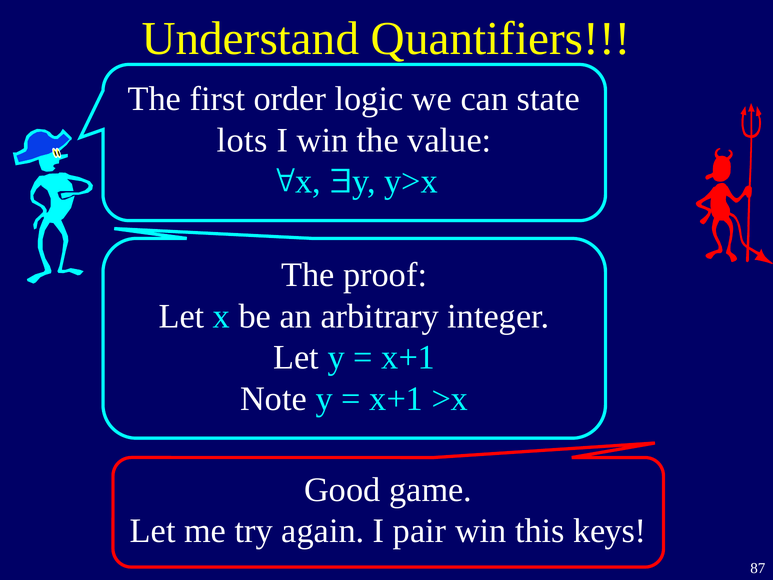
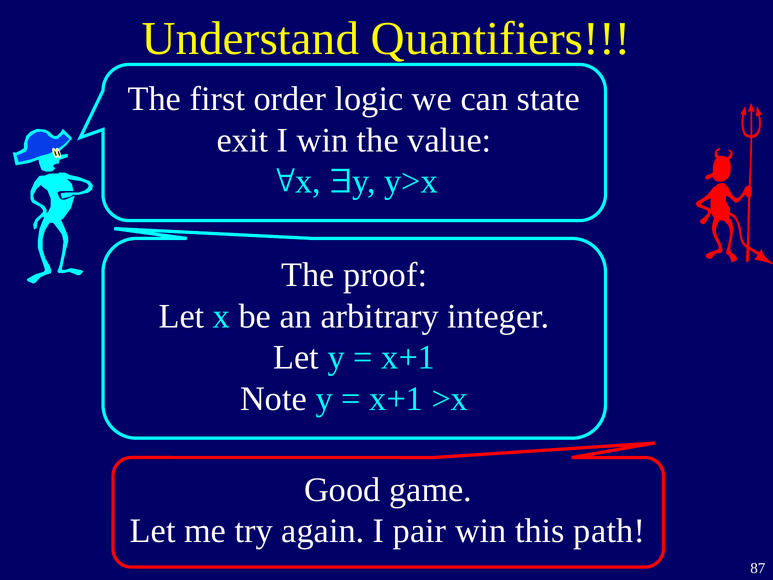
lots: lots -> exit
keys: keys -> path
